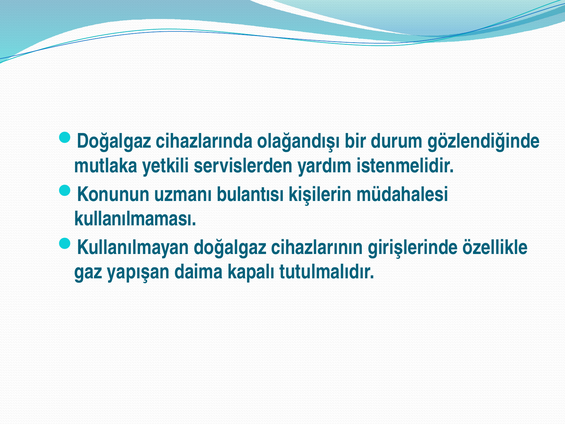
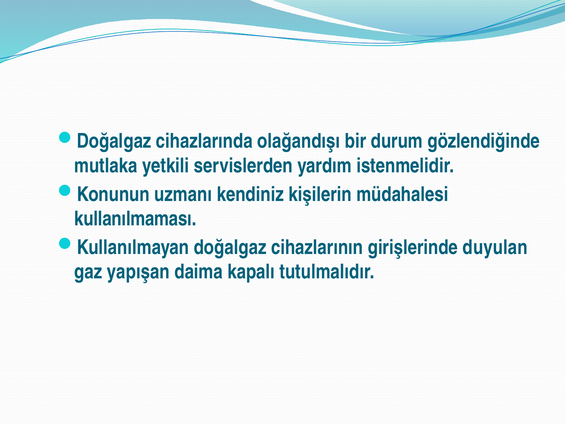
bulantısı: bulantısı -> kendiniz
özellikle: özellikle -> duyulan
